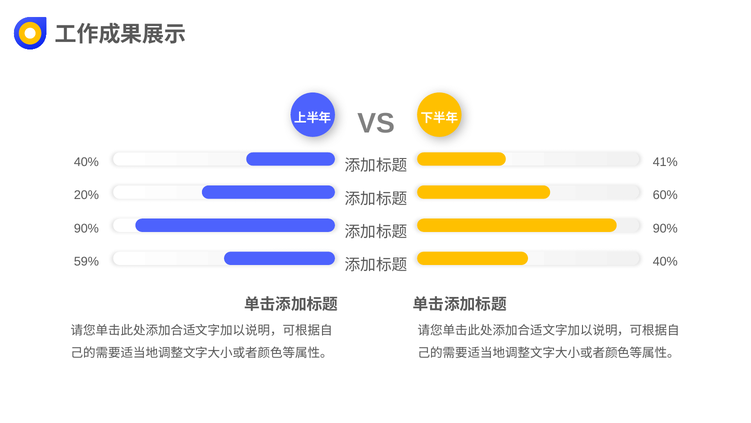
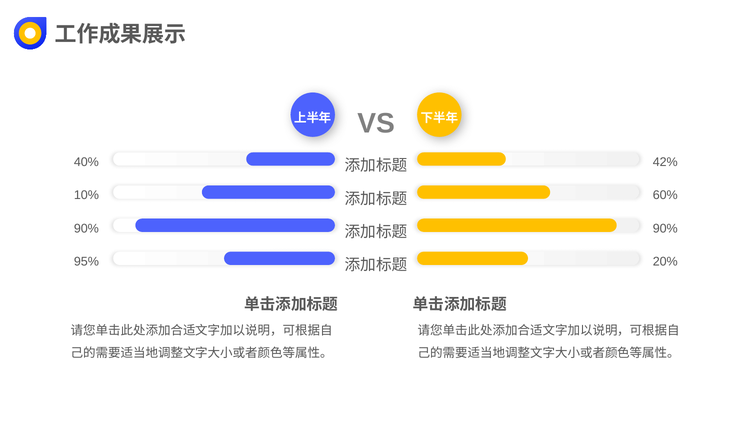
41%: 41% -> 42%
20%: 20% -> 10%
59%: 59% -> 95%
40% at (665, 261): 40% -> 20%
